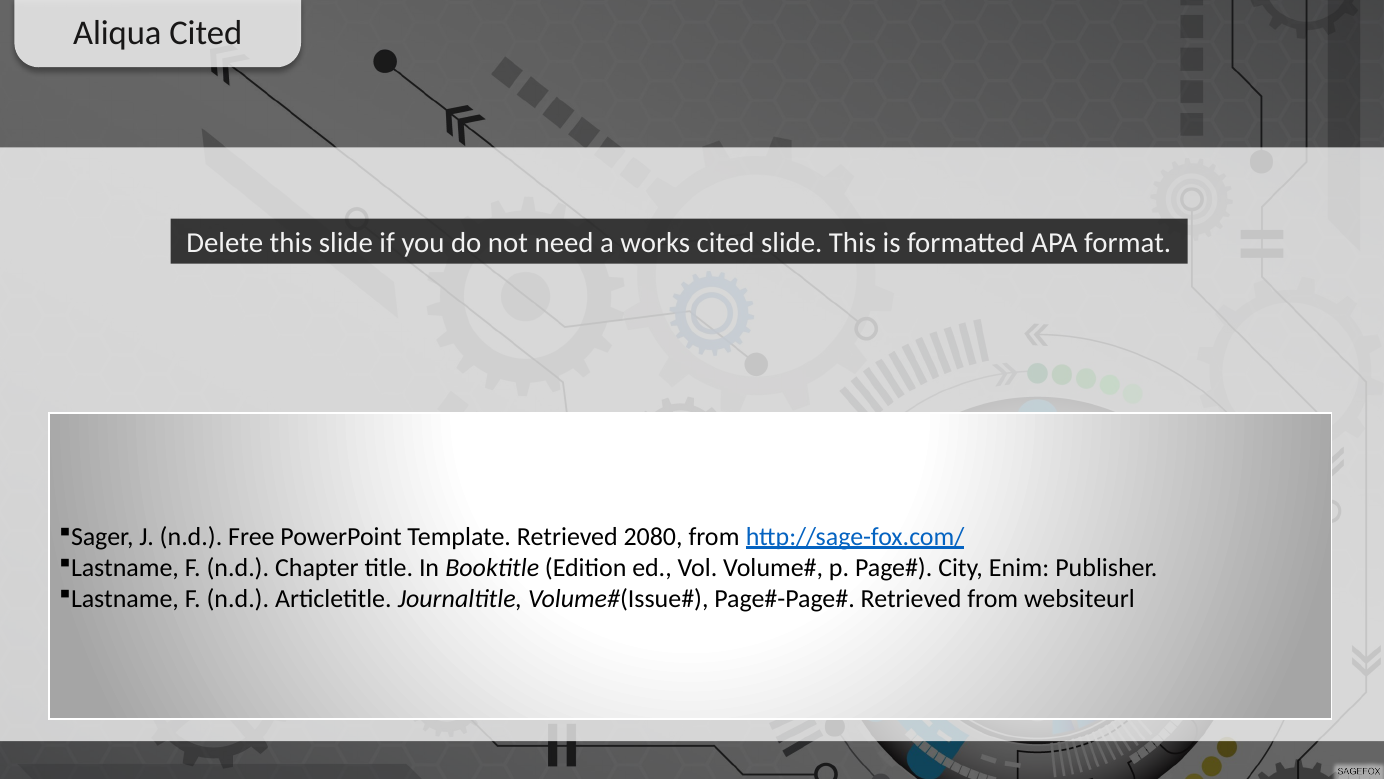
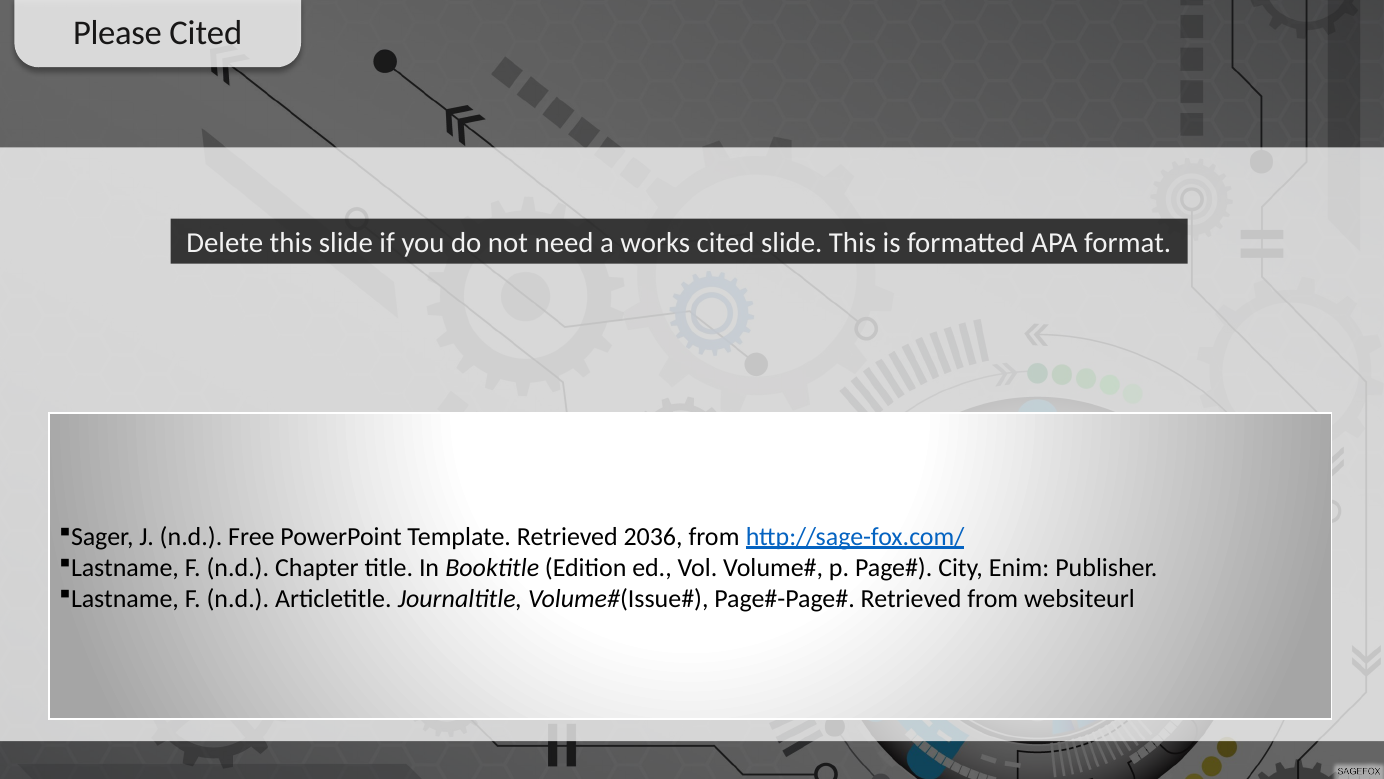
Aliqua: Aliqua -> Please
2080: 2080 -> 2036
